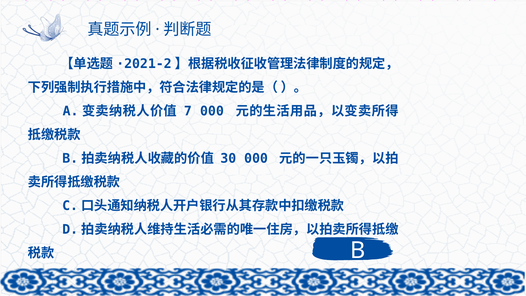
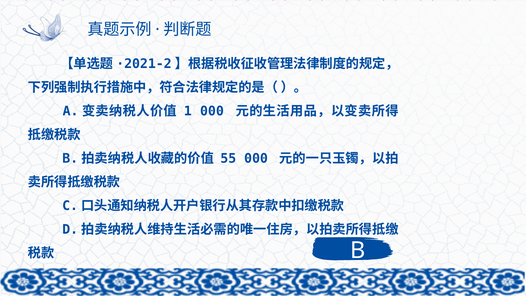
7: 7 -> 1
30: 30 -> 55
